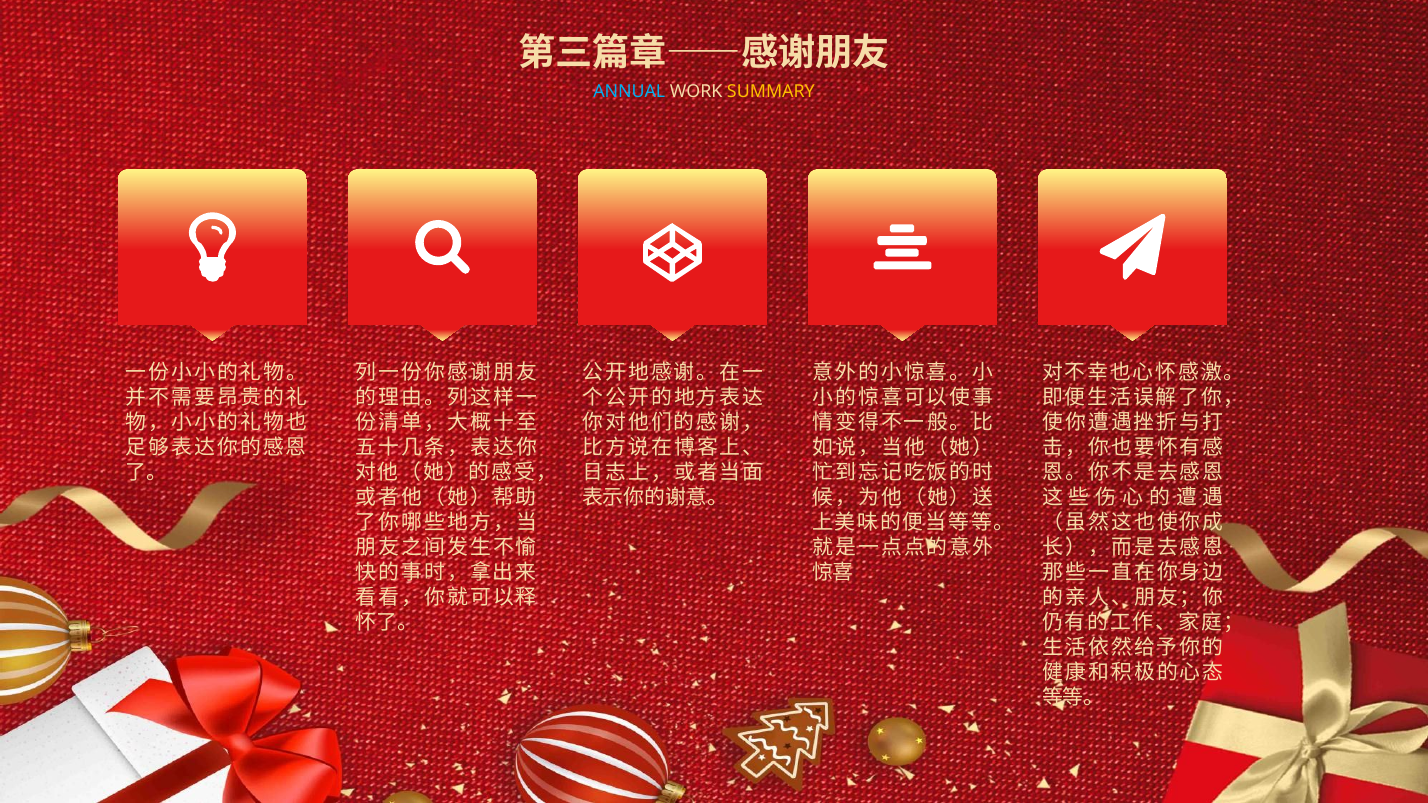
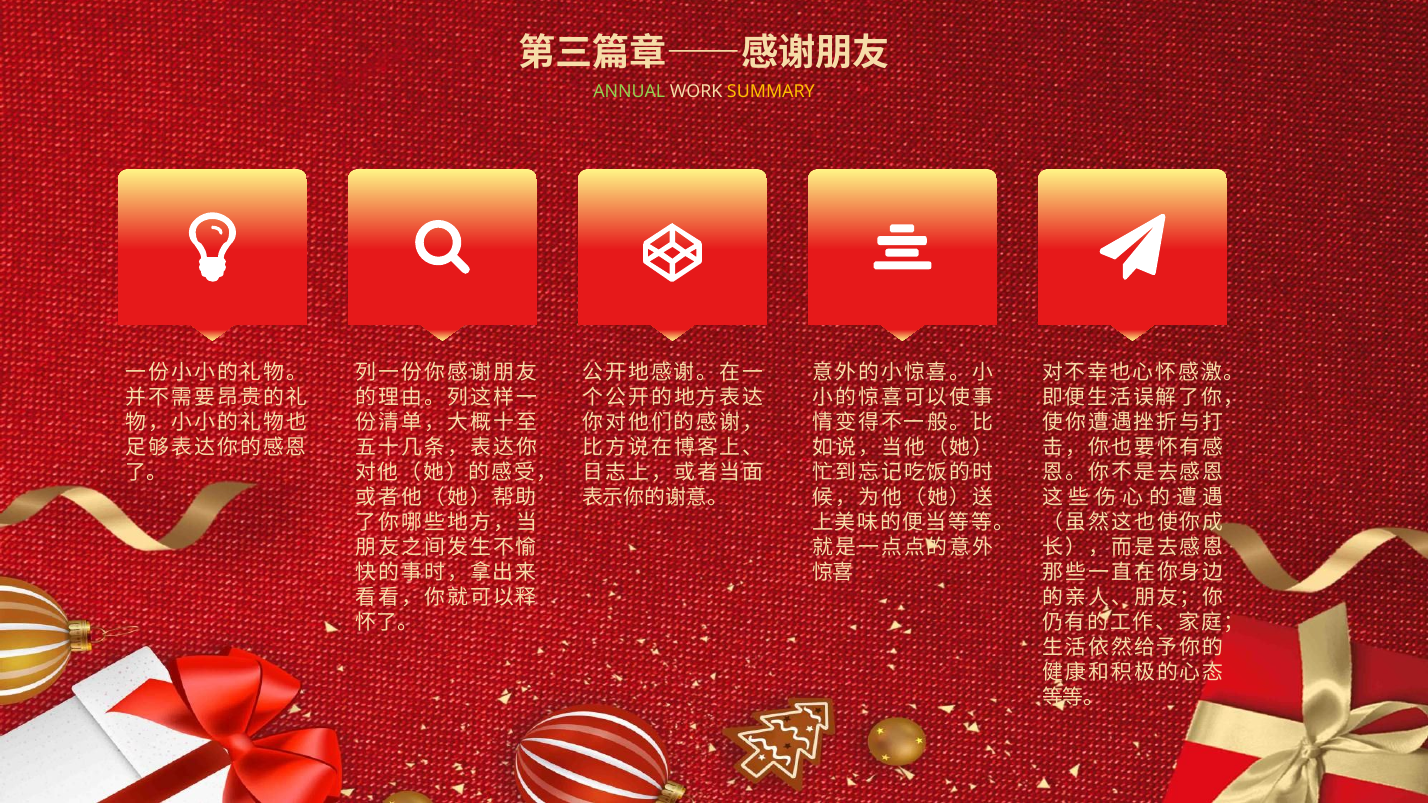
ANNUAL colour: light blue -> light green
